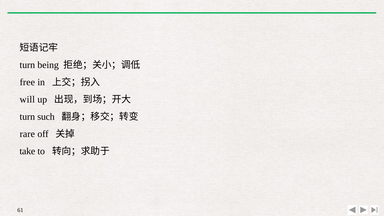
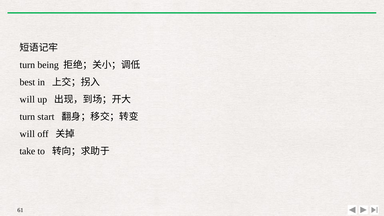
free: free -> best
such: such -> start
rare at (27, 134): rare -> will
